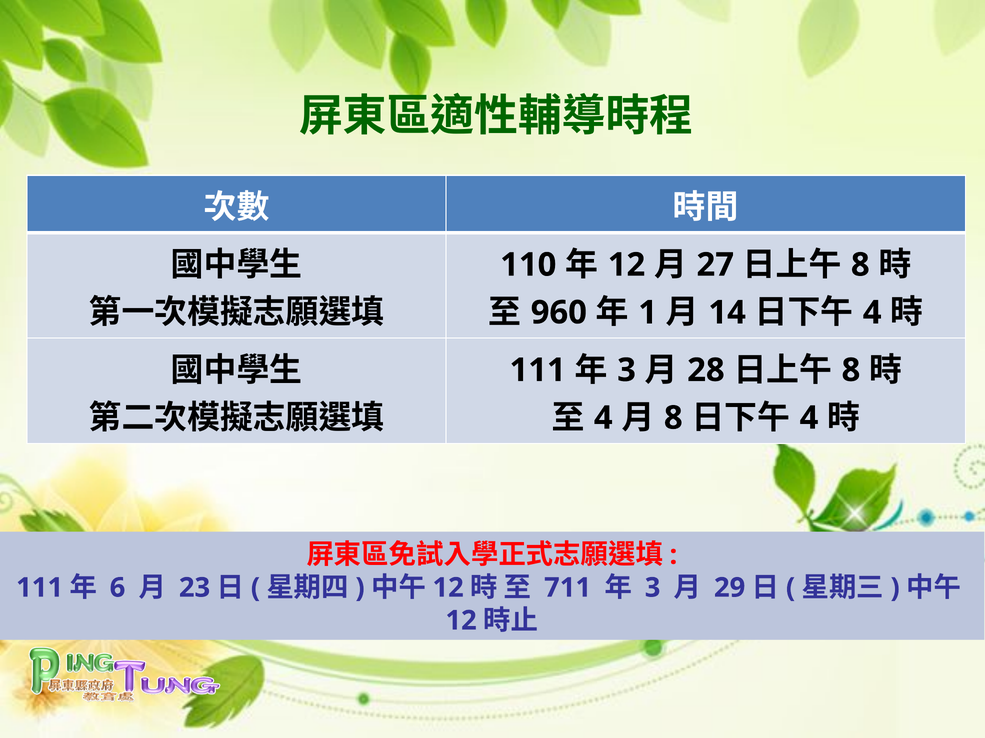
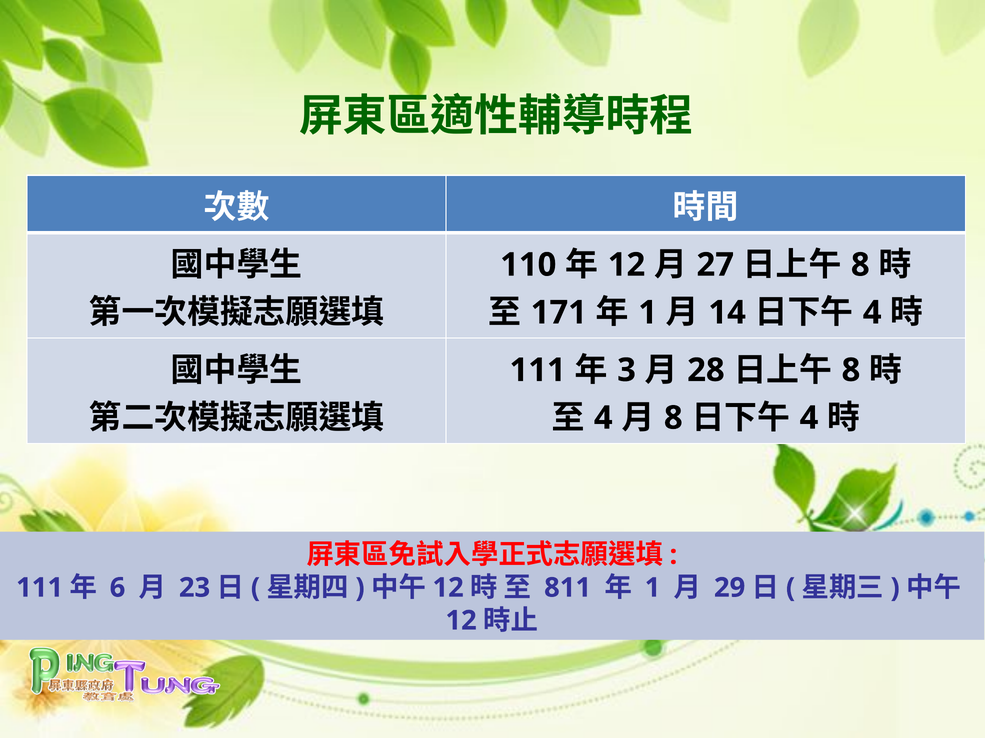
960: 960 -> 171
711: 711 -> 811
3 at (653, 588): 3 -> 1
